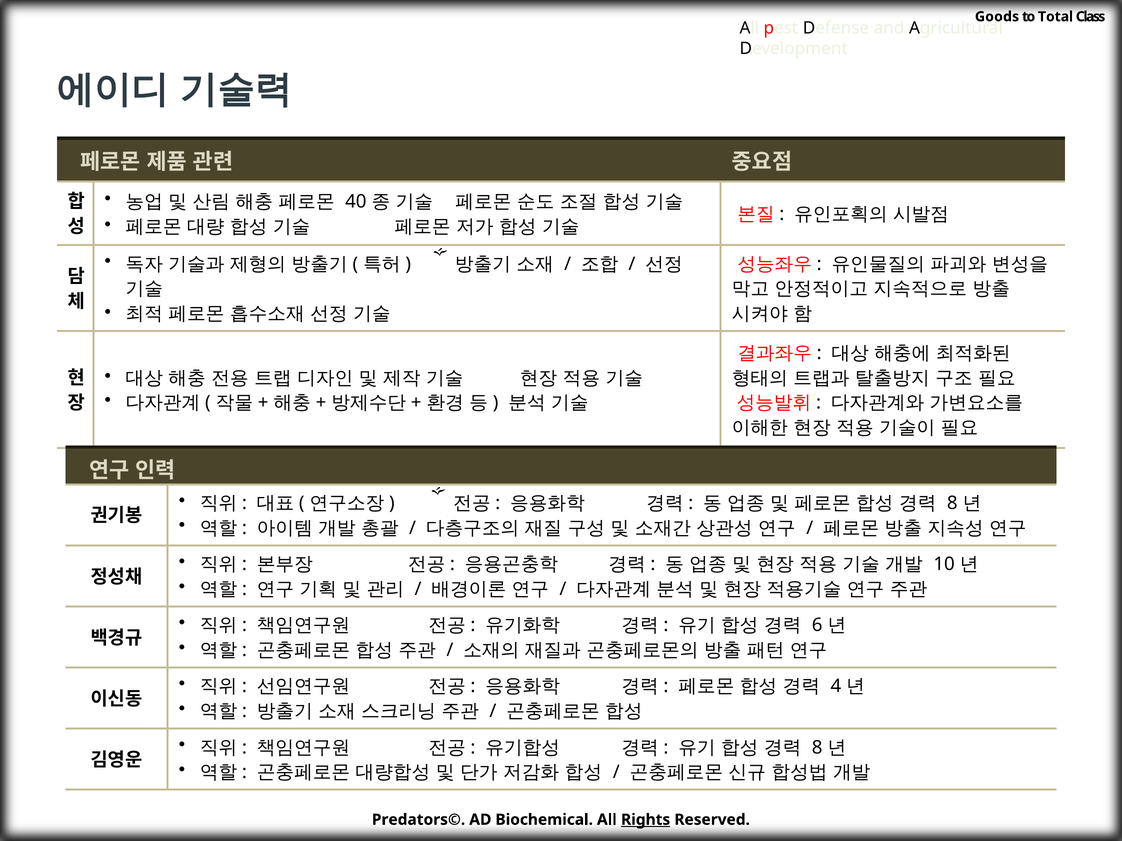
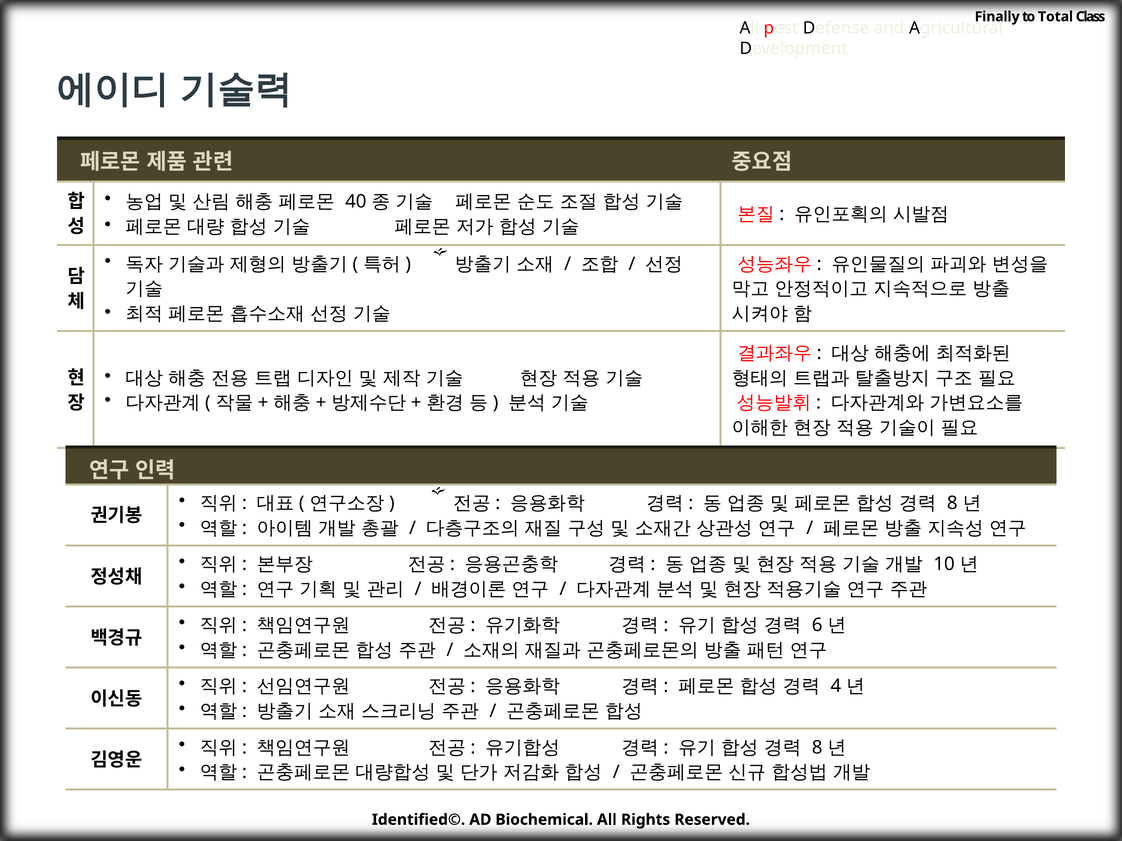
Goods: Goods -> Finally
Predators©: Predators© -> Identified©
Rights underline: present -> none
